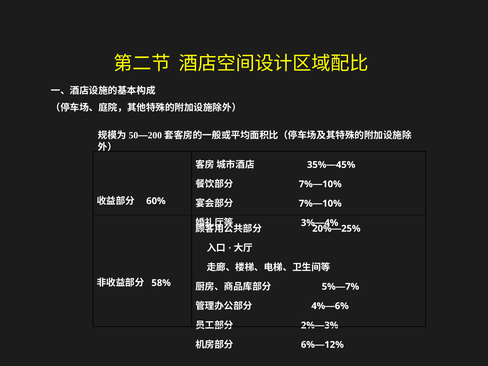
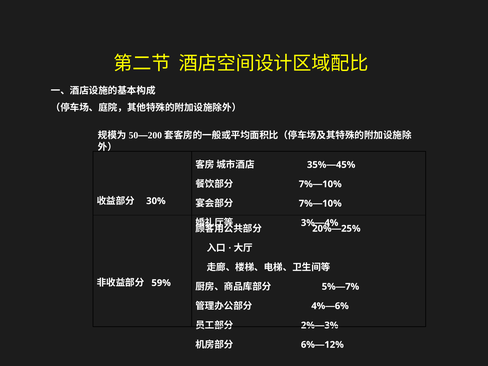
60%: 60% -> 30%
58%: 58% -> 59%
